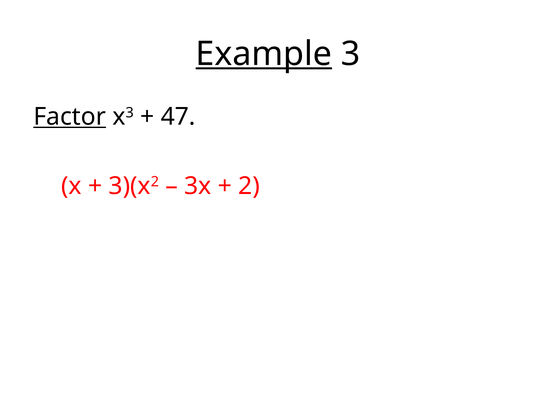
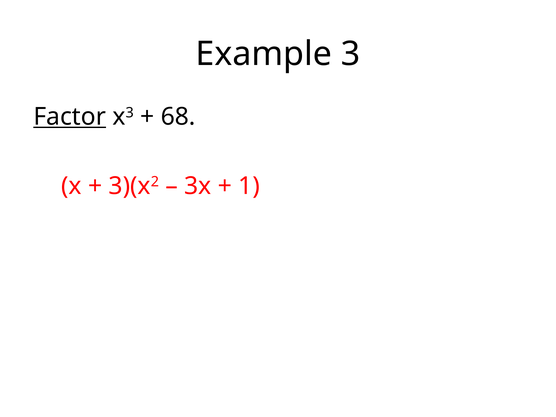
Example underline: present -> none
47: 47 -> 68
2: 2 -> 1
